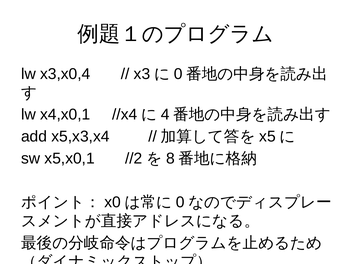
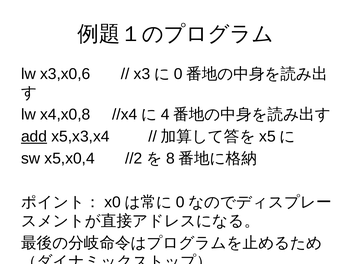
x3,x0,4: x3,x0,4 -> x3,x0,6
x4,x0,1: x4,x0,1 -> x4,x0,8
add underline: none -> present
x5,x0,1: x5,x0,1 -> x5,x0,4
